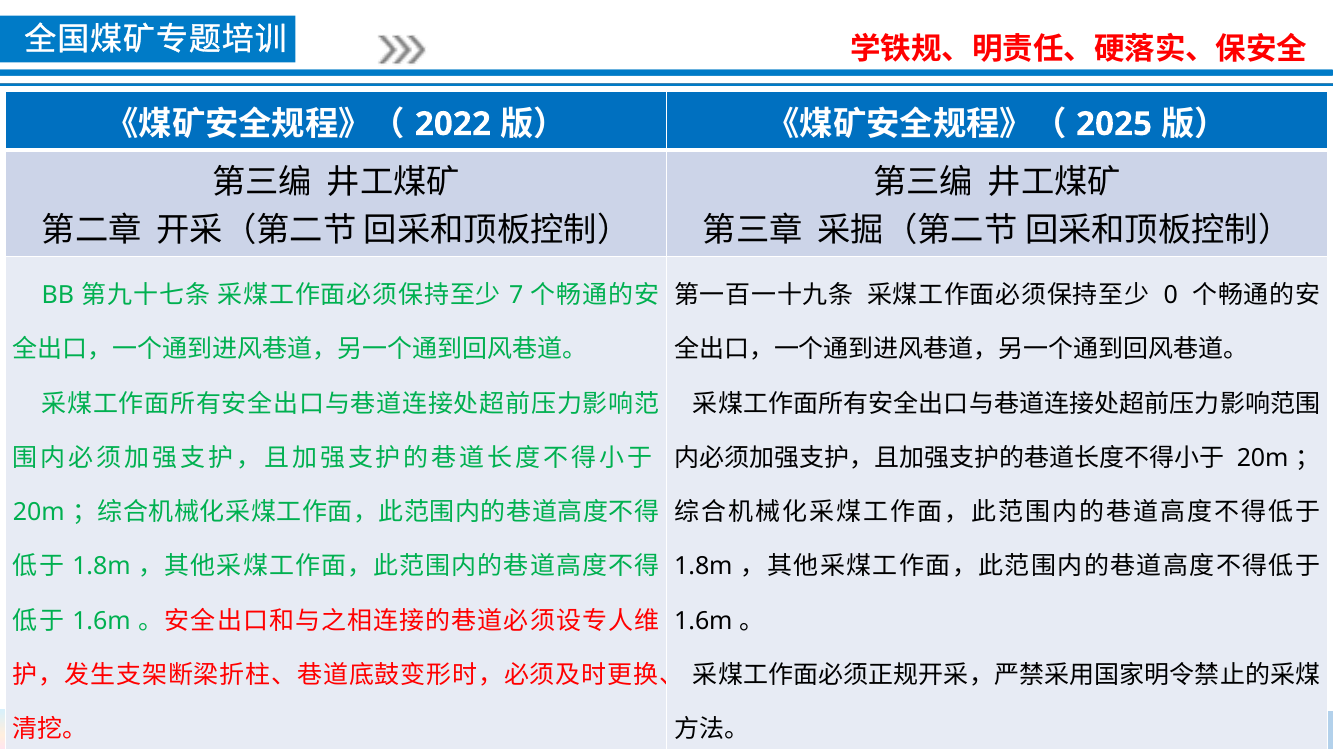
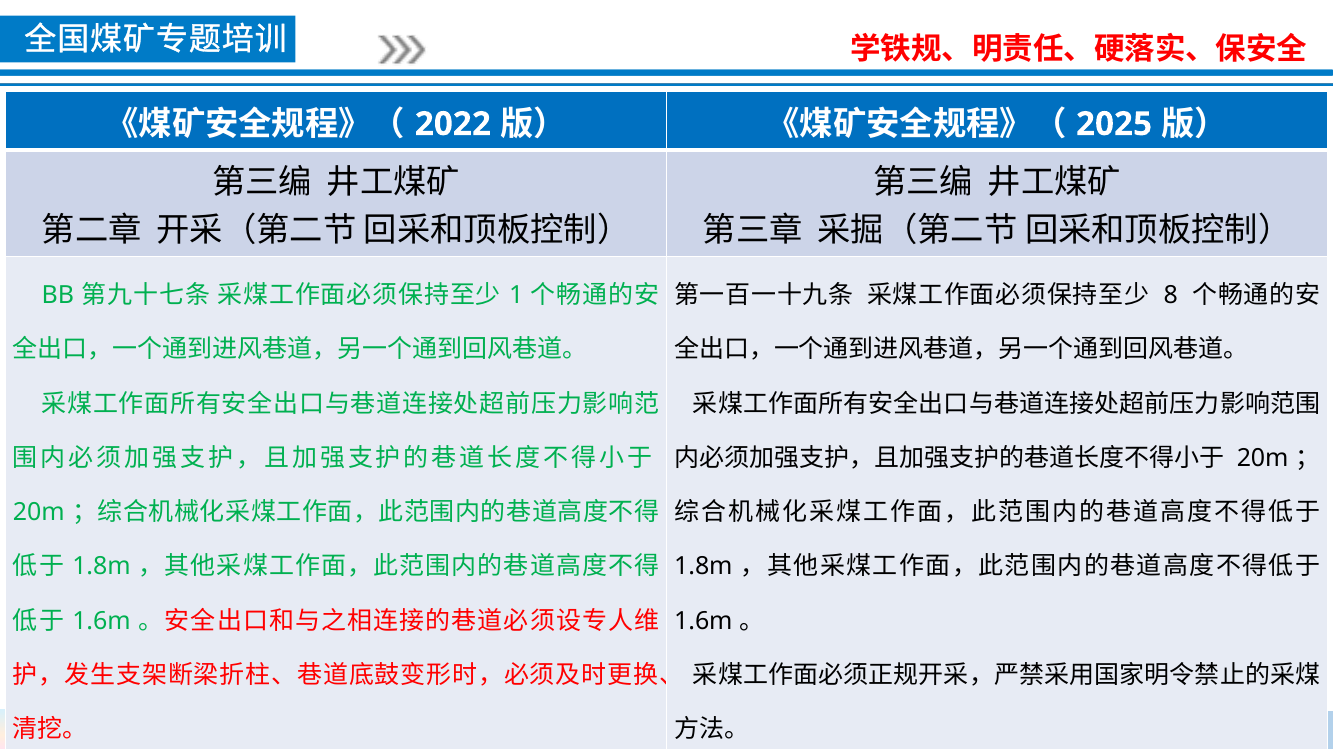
0: 0 -> 8
7: 7 -> 1
